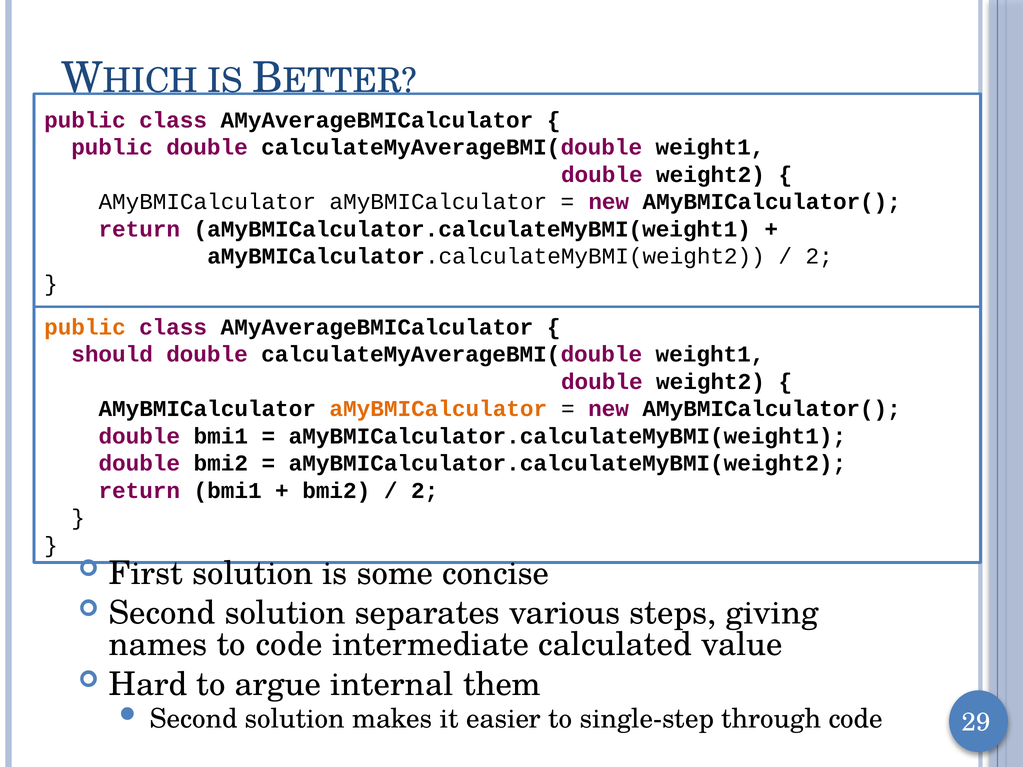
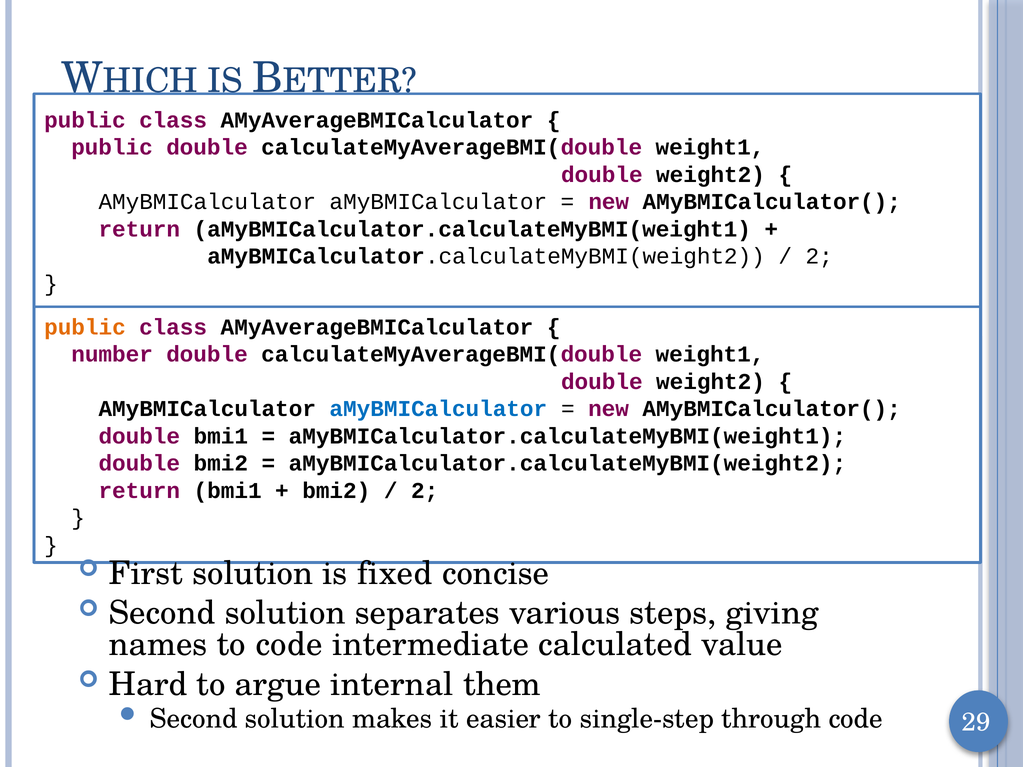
should: should -> number
aMyBMICalculator at (438, 409) colour: orange -> blue
some: some -> fixed
